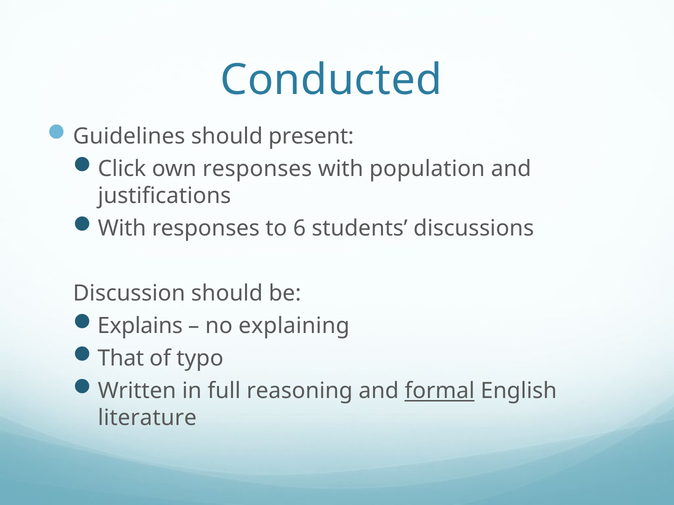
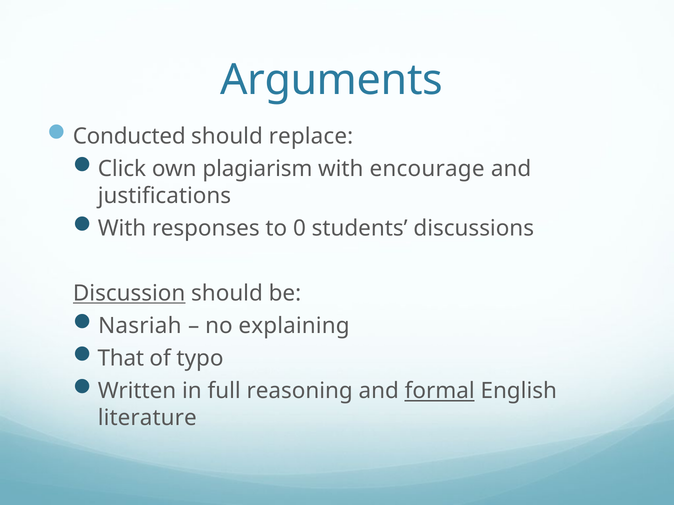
Conducted: Conducted -> Arguments
Guidelines: Guidelines -> Conducted
present: present -> replace
own responses: responses -> plagiarism
population: population -> encourage
6: 6 -> 0
Discussion underline: none -> present
Explains: Explains -> Nasriah
